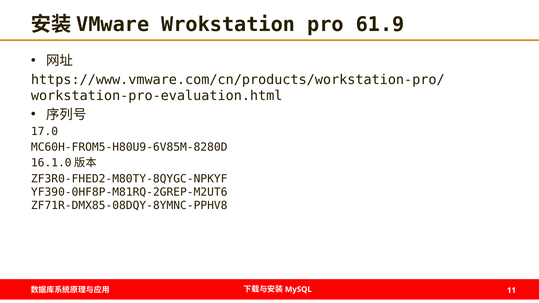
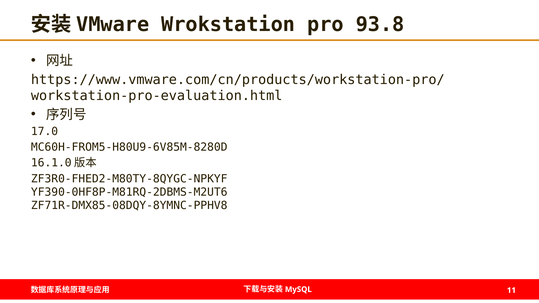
61.9: 61.9 -> 93.8
YF390-0HF8P-M81RQ-2GREP-M2UT6: YF390-0HF8P-M81RQ-2GREP-M2UT6 -> YF390-0HF8P-M81RQ-2DBMS-M2UT6
